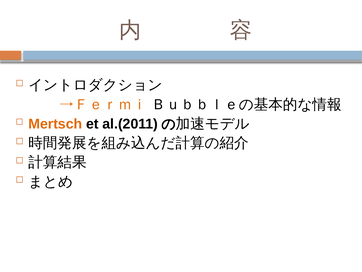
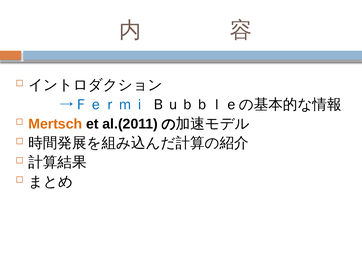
→Ｆｅｒｍｉ colour: orange -> blue
